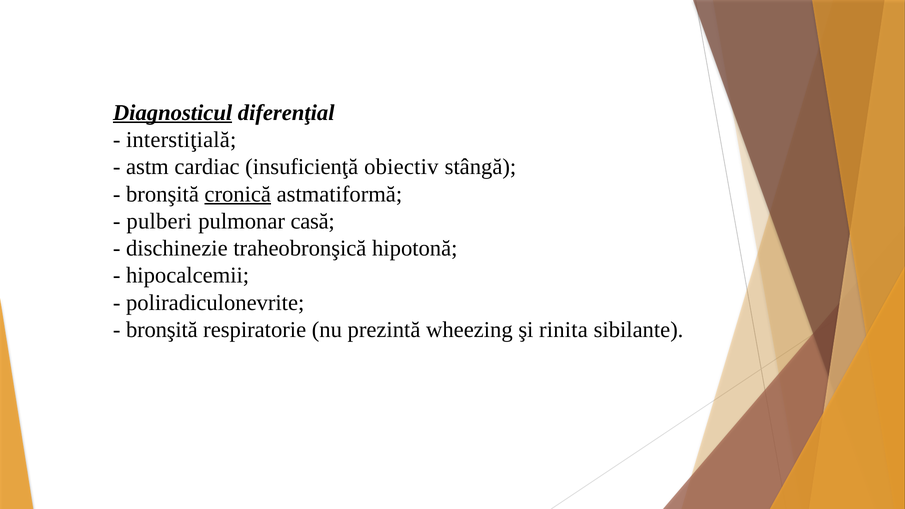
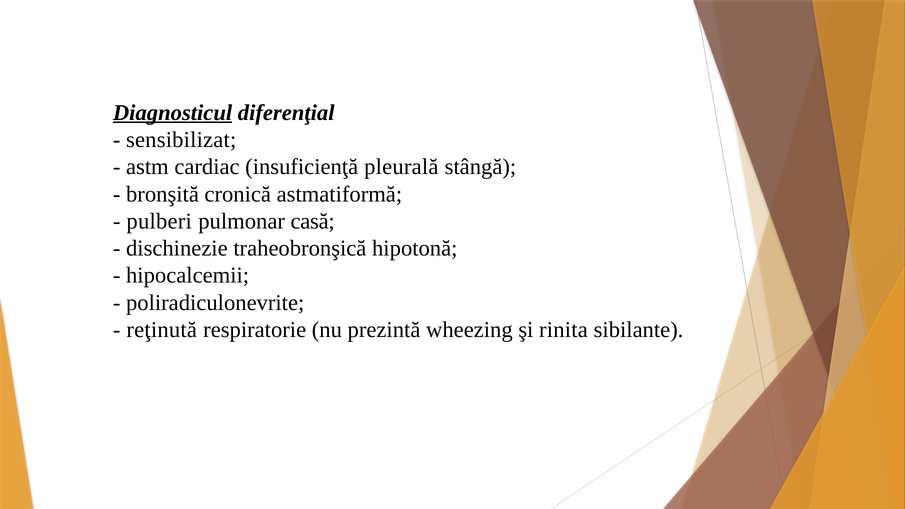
interstiţială: interstiţială -> sensibilizat
obiectiv: obiectiv -> pleurală
cronică underline: present -> none
bronşită at (162, 330): bronşită -> reţinută
